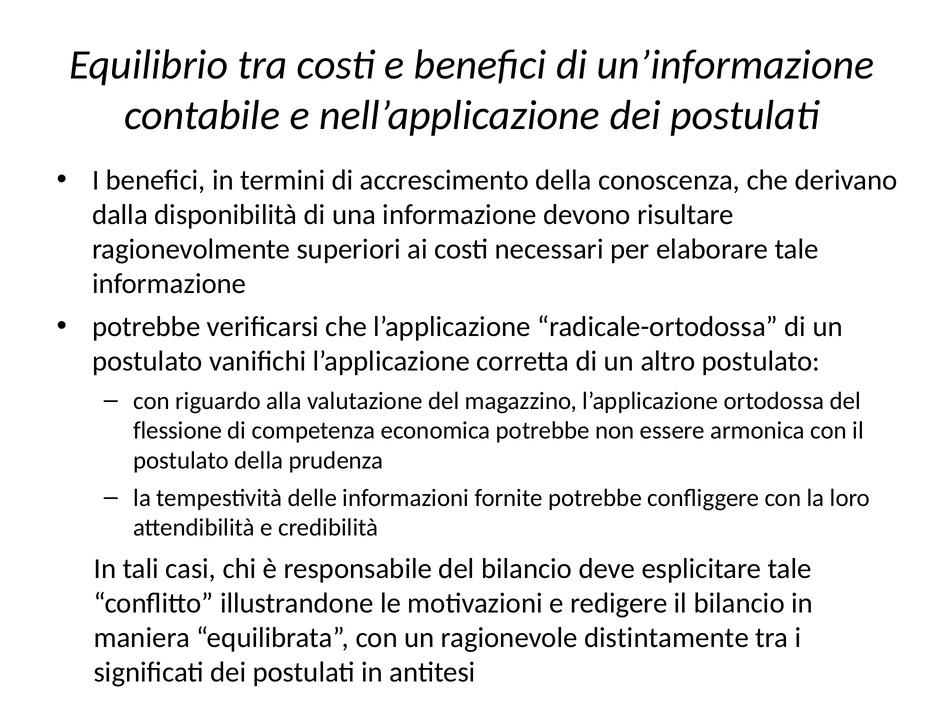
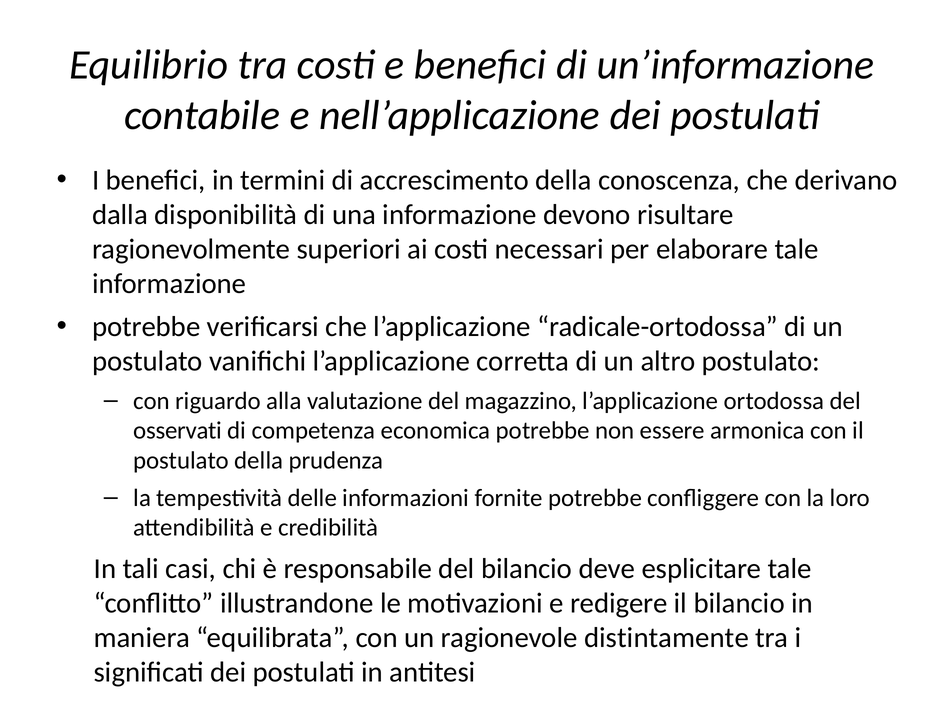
flessione: flessione -> osservati
